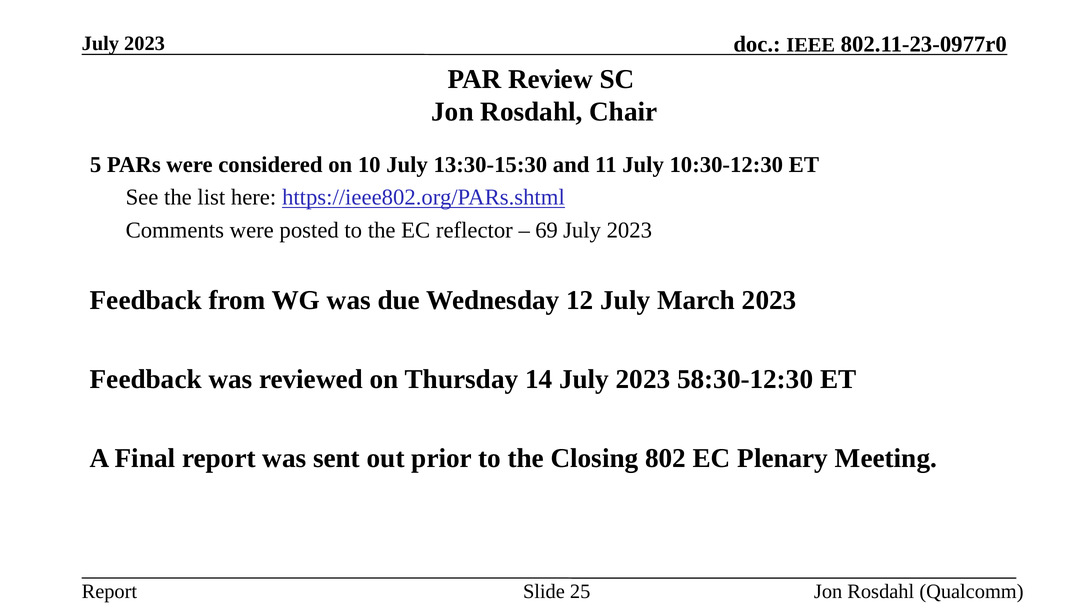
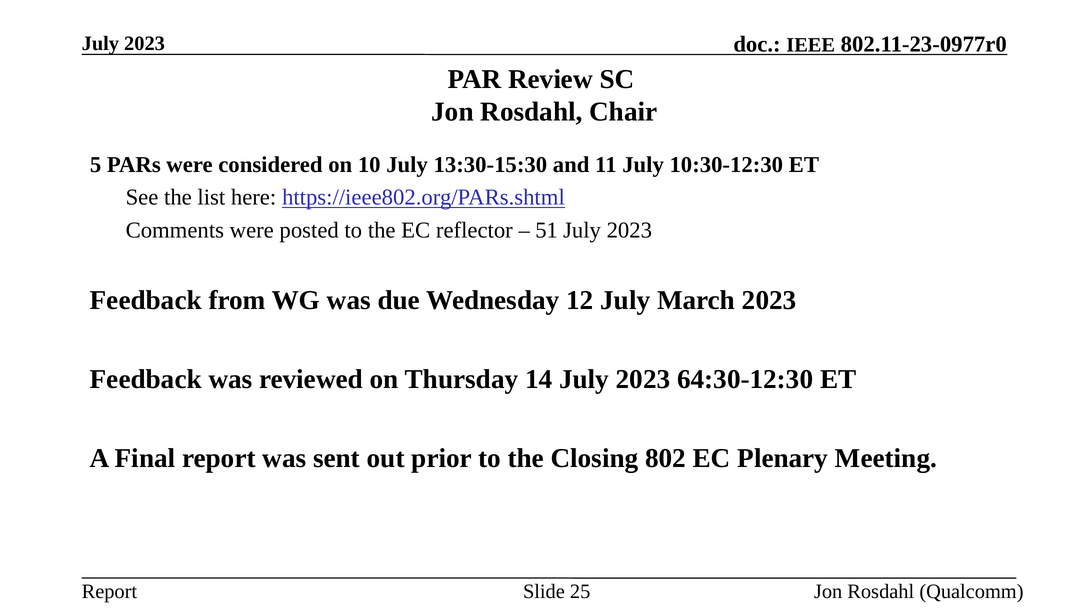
69: 69 -> 51
58:30-12:30: 58:30-12:30 -> 64:30-12:30
